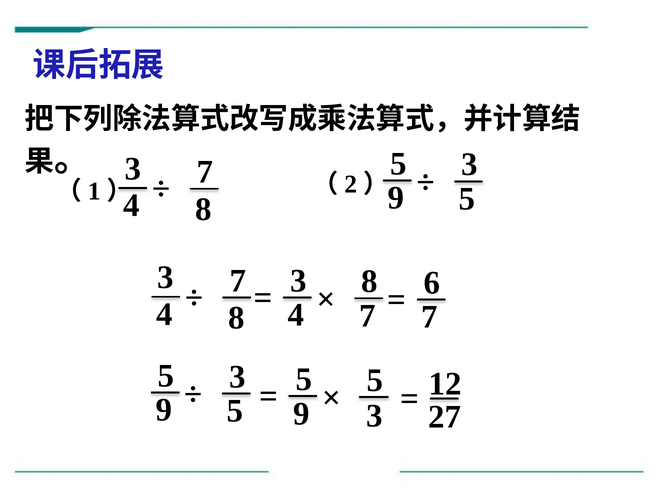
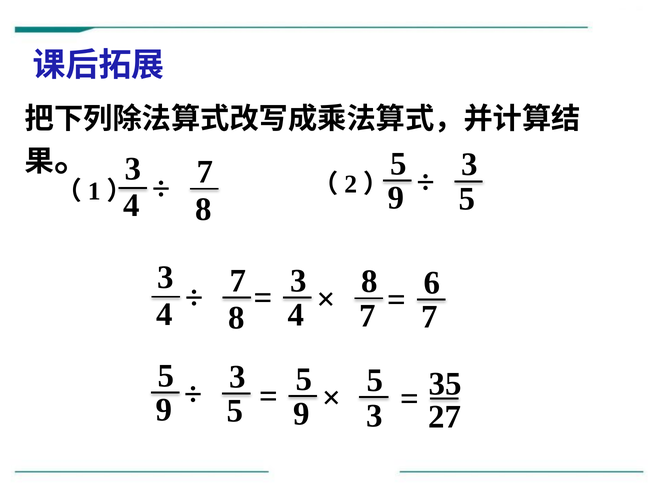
12: 12 -> 35
